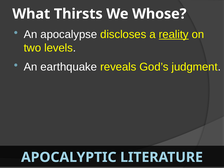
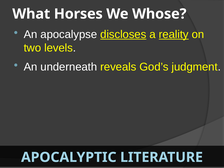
Thirsts: Thirsts -> Horses
discloses underline: none -> present
earthquake: earthquake -> underneath
